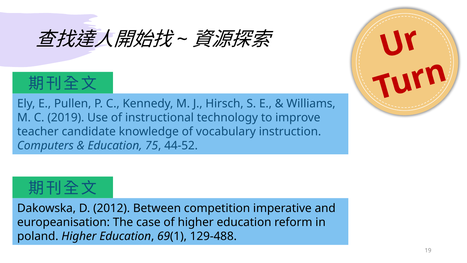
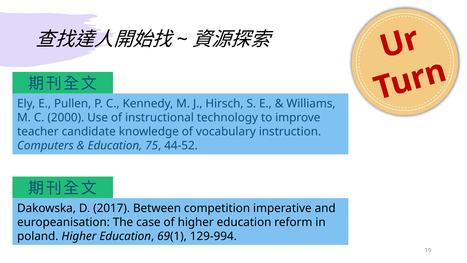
2019: 2019 -> 2000
2012: 2012 -> 2017
129-488: 129-488 -> 129-994
